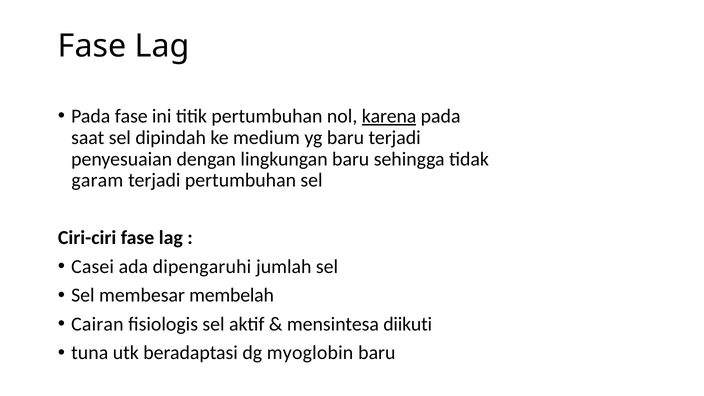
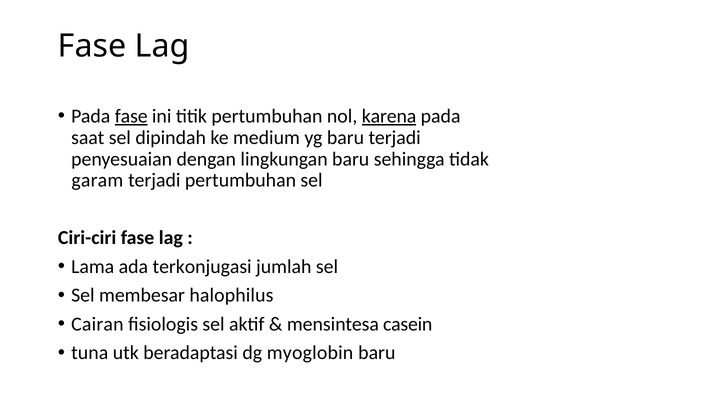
fase at (131, 116) underline: none -> present
Casei: Casei -> Lama
dipengaruhi: dipengaruhi -> terkonjugasi
membelah: membelah -> halophilus
diikuti: diikuti -> casein
